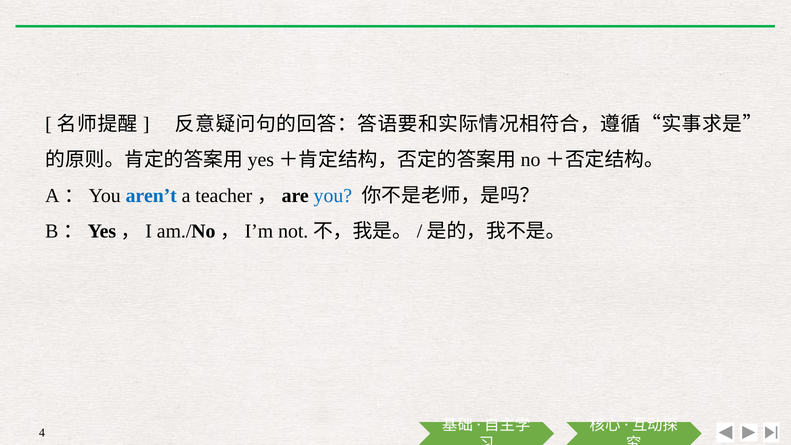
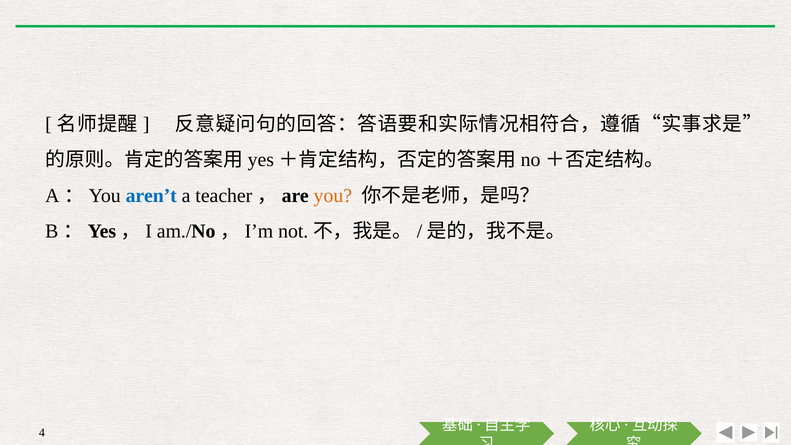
you colour: blue -> orange
